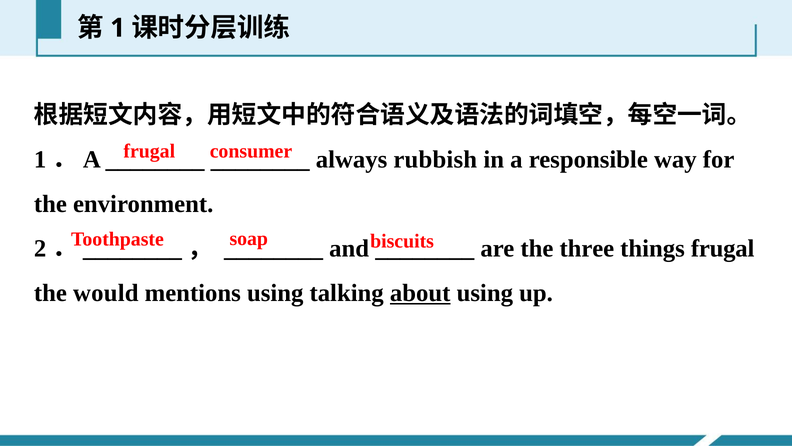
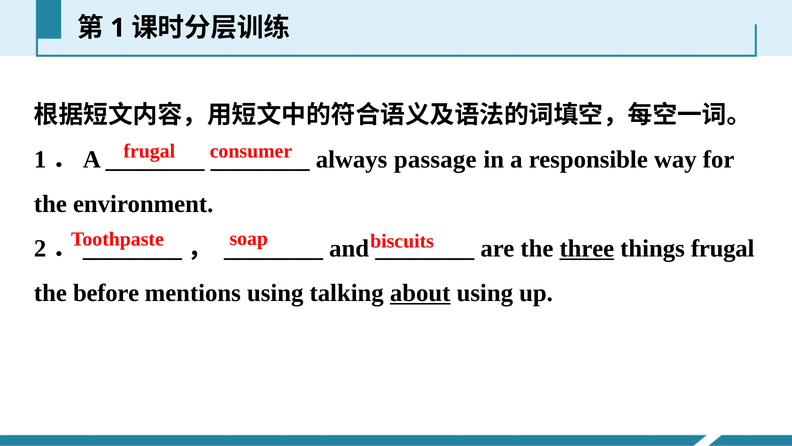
rubbish: rubbish -> passage
three underline: none -> present
would: would -> before
